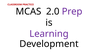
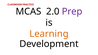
Learning colour: purple -> orange
